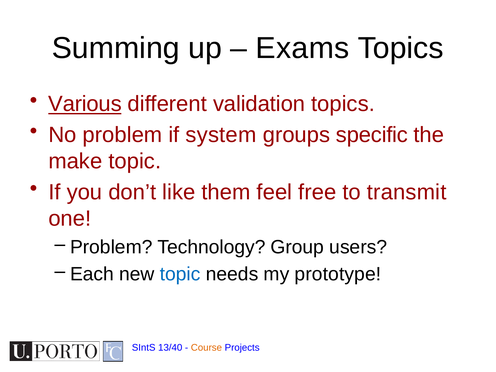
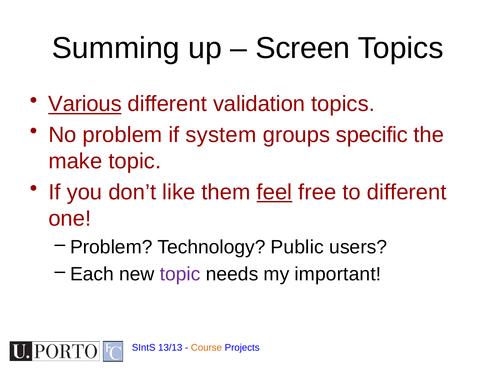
Exams: Exams -> Screen
feel underline: none -> present
to transmit: transmit -> different
Group: Group -> Public
topic at (180, 274) colour: blue -> purple
prototype: prototype -> important
13/40: 13/40 -> 13/13
